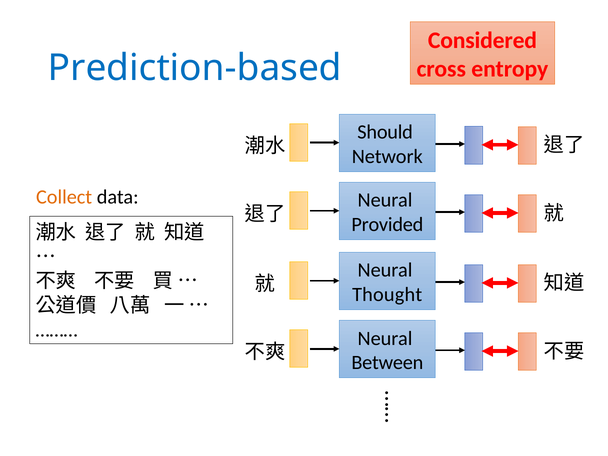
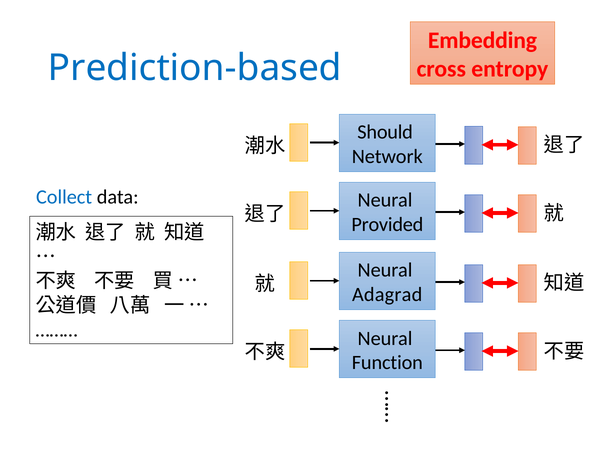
Considered: Considered -> Embedding
Collect colour: orange -> blue
Thought: Thought -> Adagrad
Between: Between -> Function
